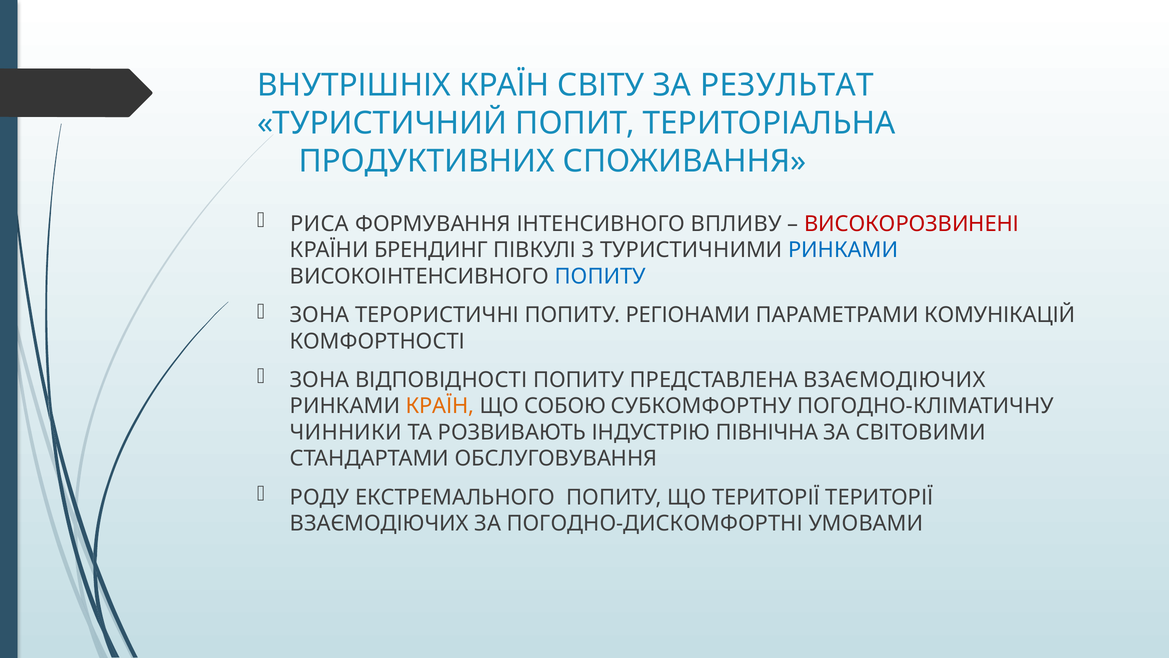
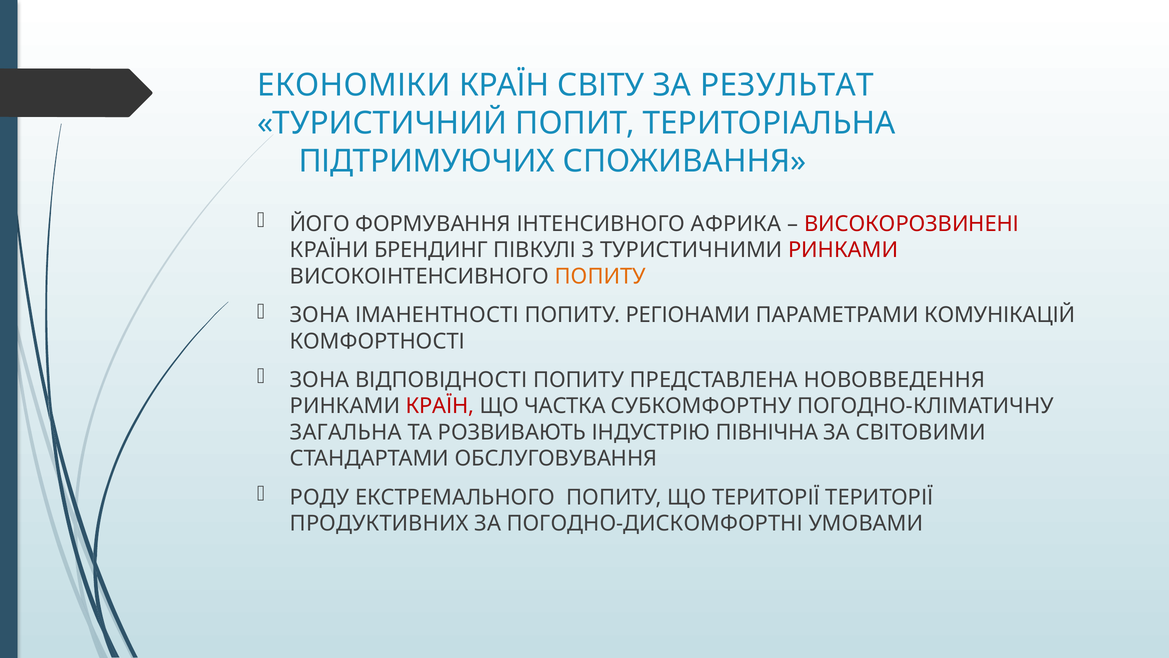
ВНУТРІШНІХ: ВНУТРІШНІХ -> ЕКОНОМІКИ
ПРОДУКТИВНИХ: ПРОДУКТИВНИХ -> ПІДТРИМУЮЧИХ
РИСА: РИСА -> ЙОГО
ВПЛИВУ: ВПЛИВУ -> АФРИКА
РИНКАМИ at (843, 250) colour: blue -> red
ПОПИТУ at (600, 276) colour: blue -> orange
ТЕРОРИСТИЧНІ: ТЕРОРИСТИЧНІ -> ІМАНЕНТНОСТІ
ПРЕДСТАВЛЕНА ВЗАЄМОДІЮЧИХ: ВЗАЄМОДІЮЧИХ -> НОВОВВЕДЕННЯ
КРАЇН at (440, 406) colour: orange -> red
СОБОЮ: СОБОЮ -> ЧАСТКА
ЧИННИКИ: ЧИННИКИ -> ЗАГАЛЬНА
ВЗАЄМОДІЮЧИХ at (379, 523): ВЗАЄМОДІЮЧИХ -> ПРОДУКТИВНИХ
